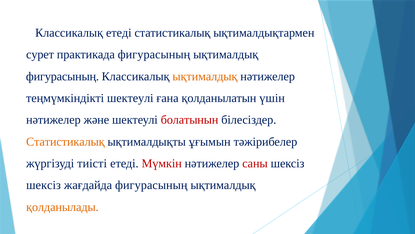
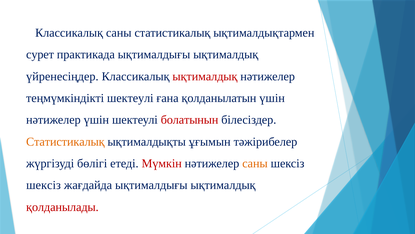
Классикалық етеді: етеді -> саны
практикада фигурасының: фигурасының -> ықтималдығы
фигурасының at (62, 76): фигурасының -> үйренесіңдер
ықтималдық at (205, 76) colour: orange -> red
нәтижелер және: және -> үшін
тиісті: тиісті -> бөлігі
саны at (255, 163) colour: red -> orange
жағдайда фигурасының: фигурасының -> ықтималдығы
қолданылады colour: orange -> red
